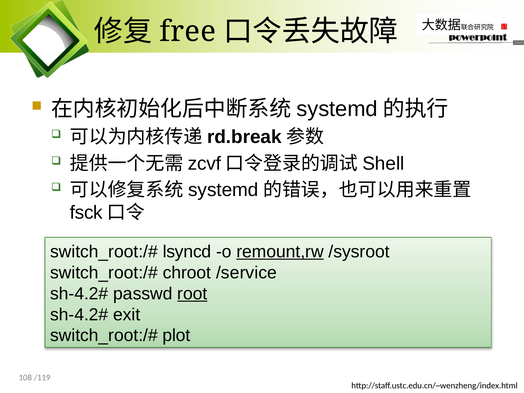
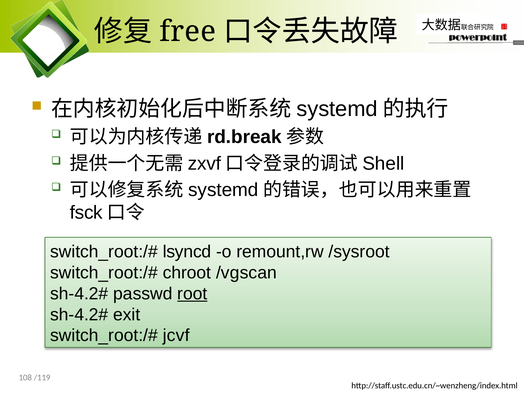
zcvf: zcvf -> zxvf
remount,rw underline: present -> none
/service: /service -> /vgscan
plot: plot -> jcvf
